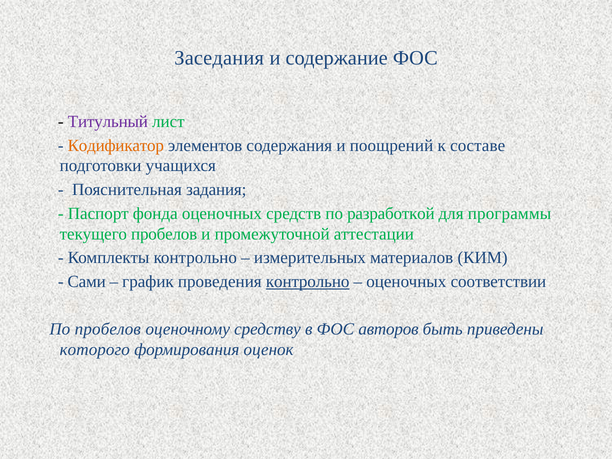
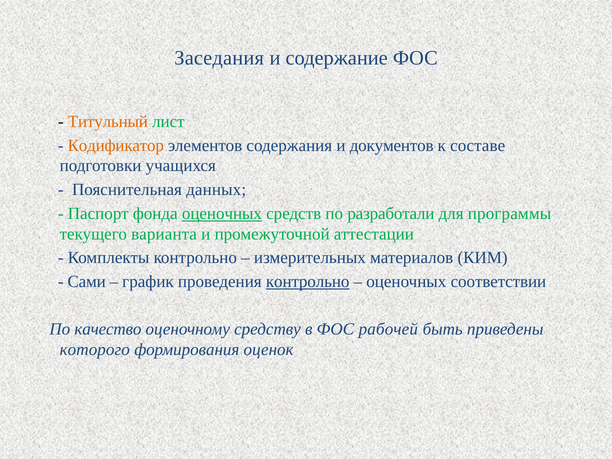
Титульный colour: purple -> orange
поощрений: поощрений -> документов
задания: задания -> данных
оценочных at (222, 214) underline: none -> present
разработкой: разработкой -> разработали
текущего пробелов: пробелов -> варианта
По пробелов: пробелов -> качество
авторов: авторов -> рабочей
